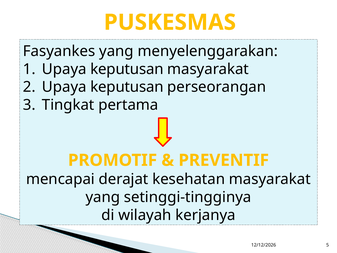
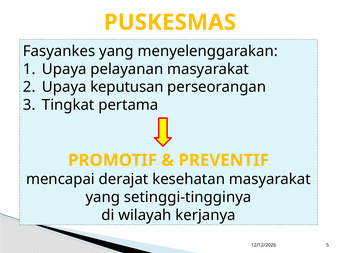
keputusan at (127, 69): keputusan -> pelayanan
